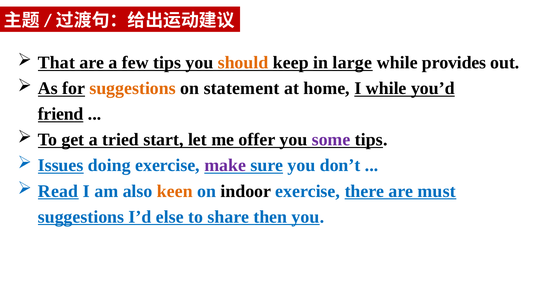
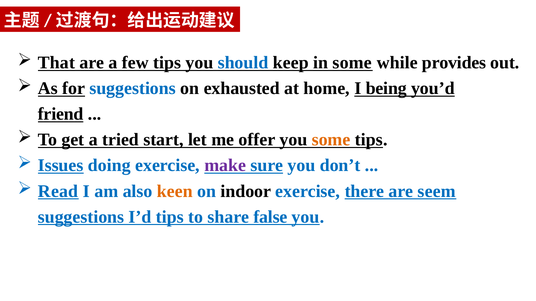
should colour: orange -> blue
in large: large -> some
suggestions at (133, 88) colour: orange -> blue
statement: statement -> exhausted
I while: while -> being
some at (331, 140) colour: purple -> orange
must: must -> seem
I’d else: else -> tips
then: then -> false
